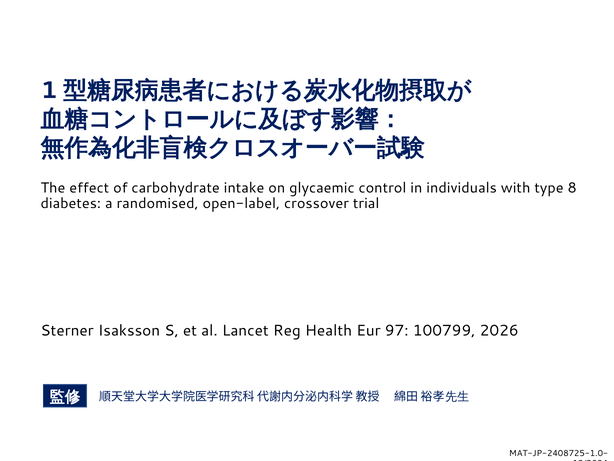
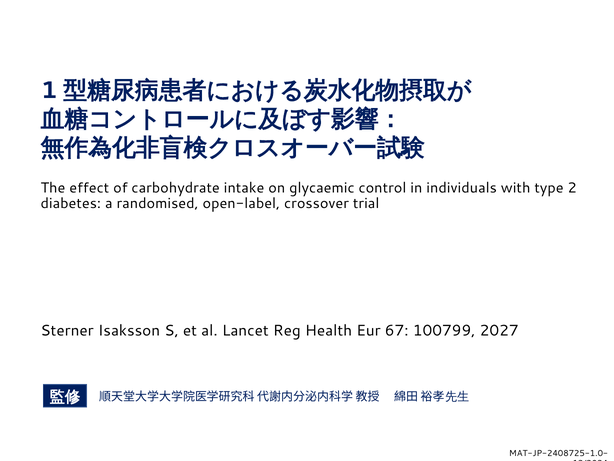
8: 8 -> 2
97: 97 -> 67
2026: 2026 -> 2027
